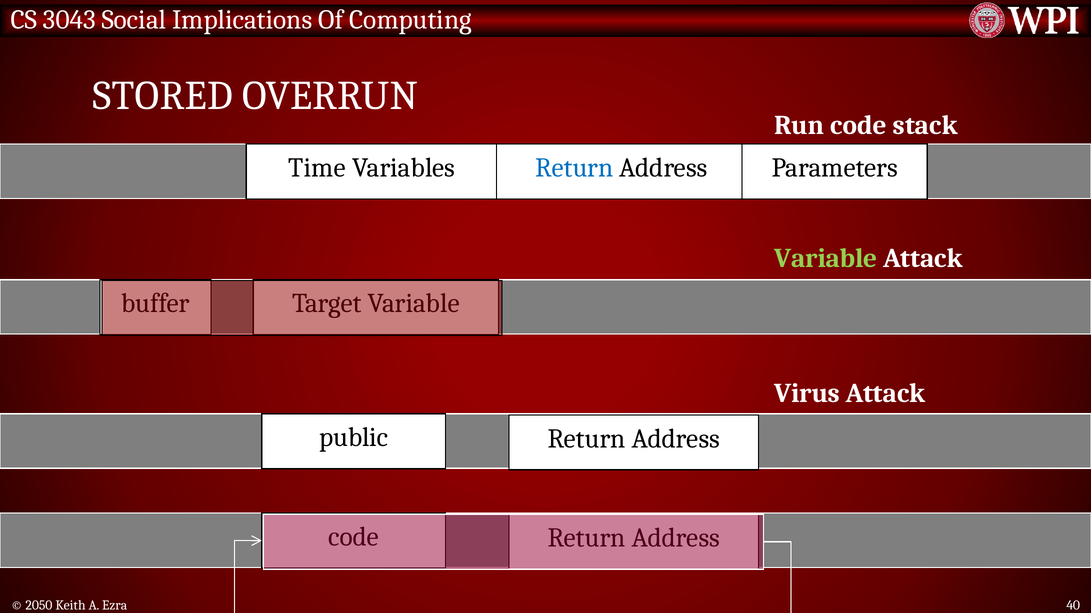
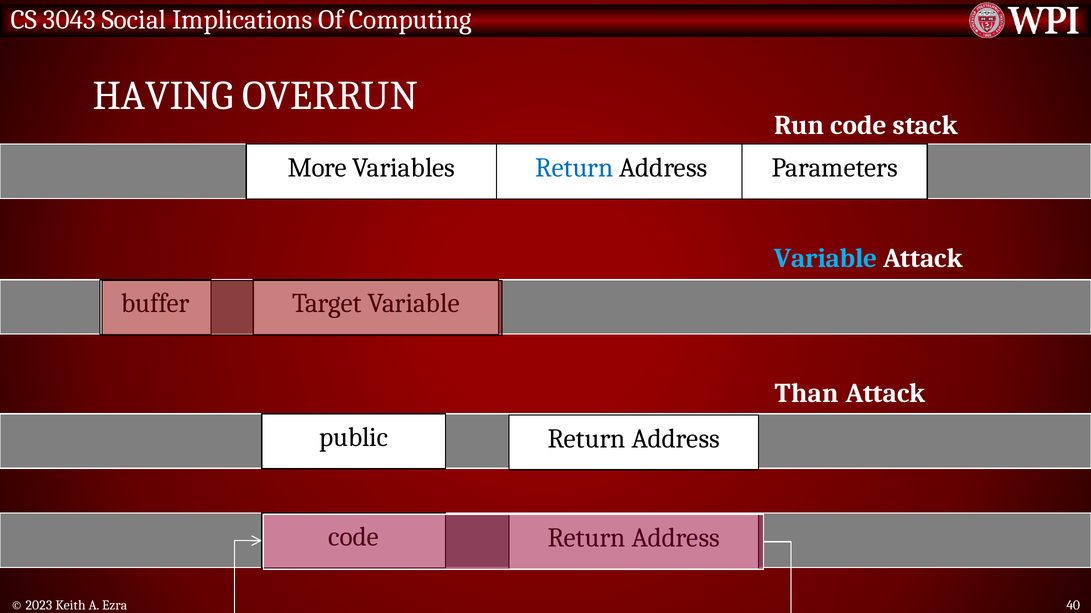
STORED: STORED -> HAVING
Time: Time -> More
Variable at (826, 259) colour: light green -> light blue
Virus: Virus -> Than
2050: 2050 -> 2023
